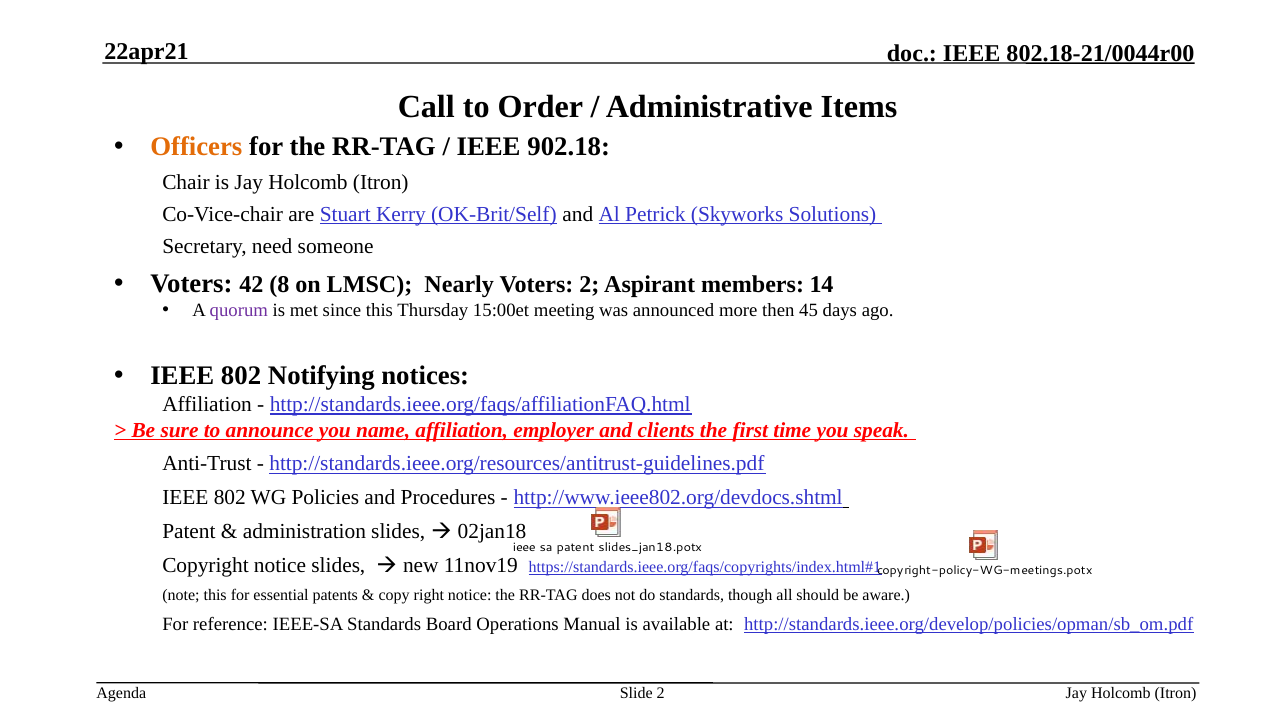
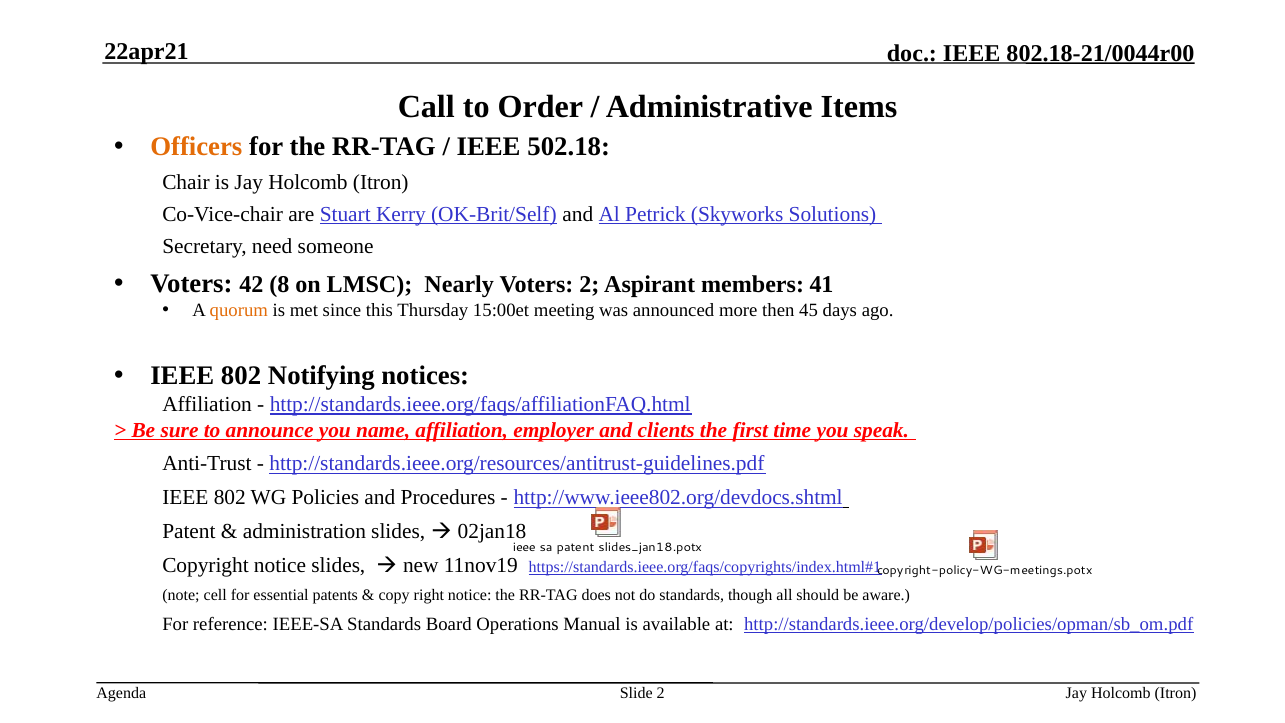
902.18: 902.18 -> 502.18
14: 14 -> 41
quorum colour: purple -> orange
note this: this -> cell
